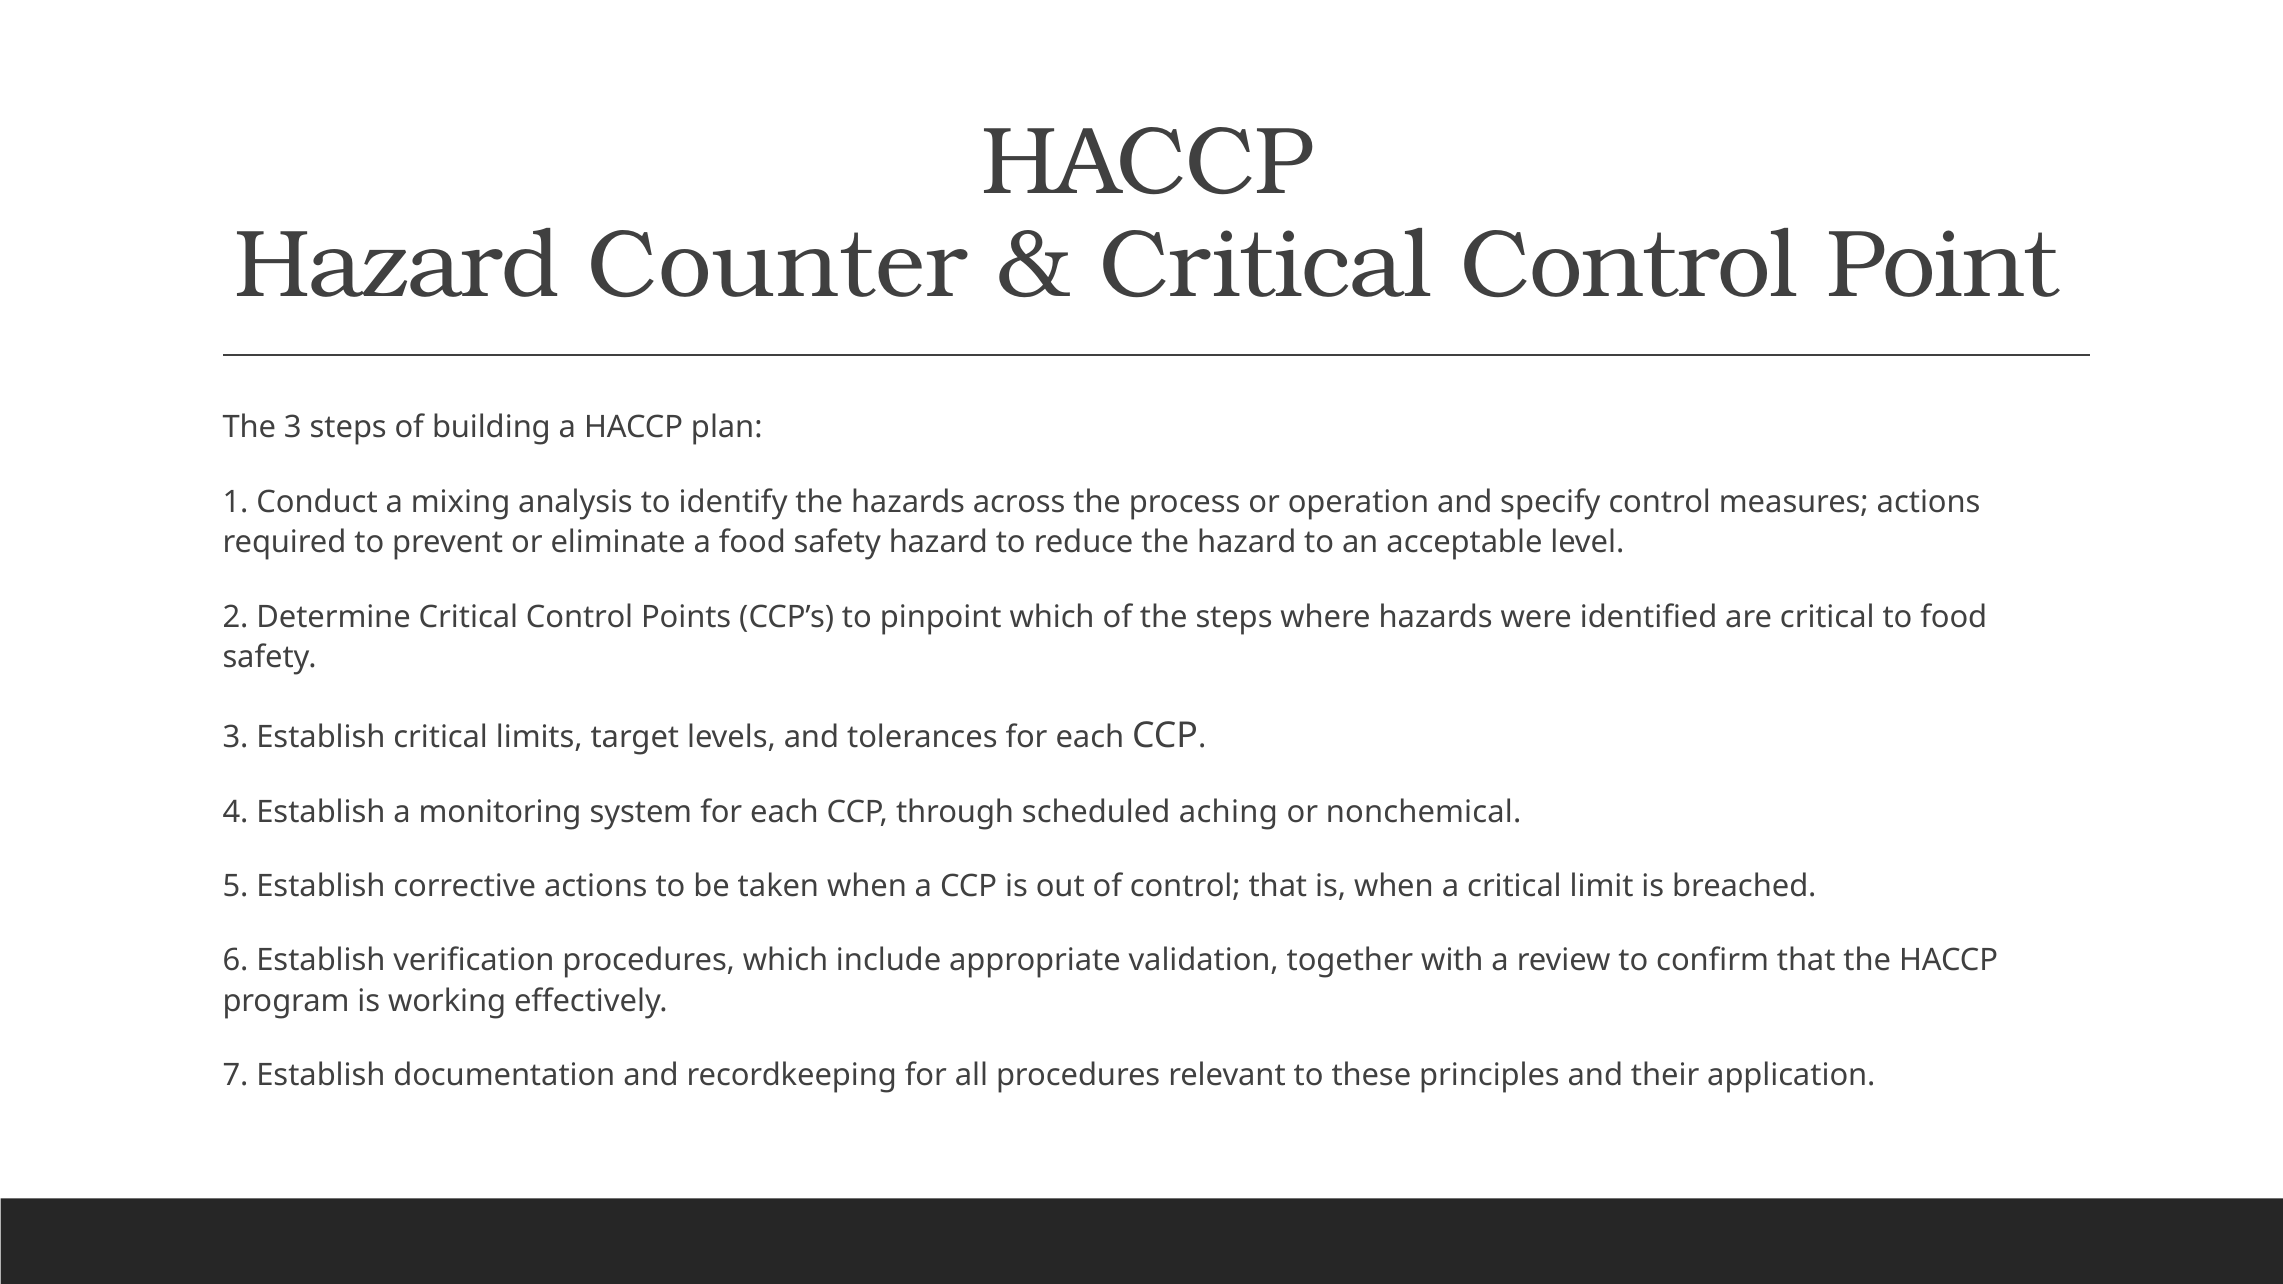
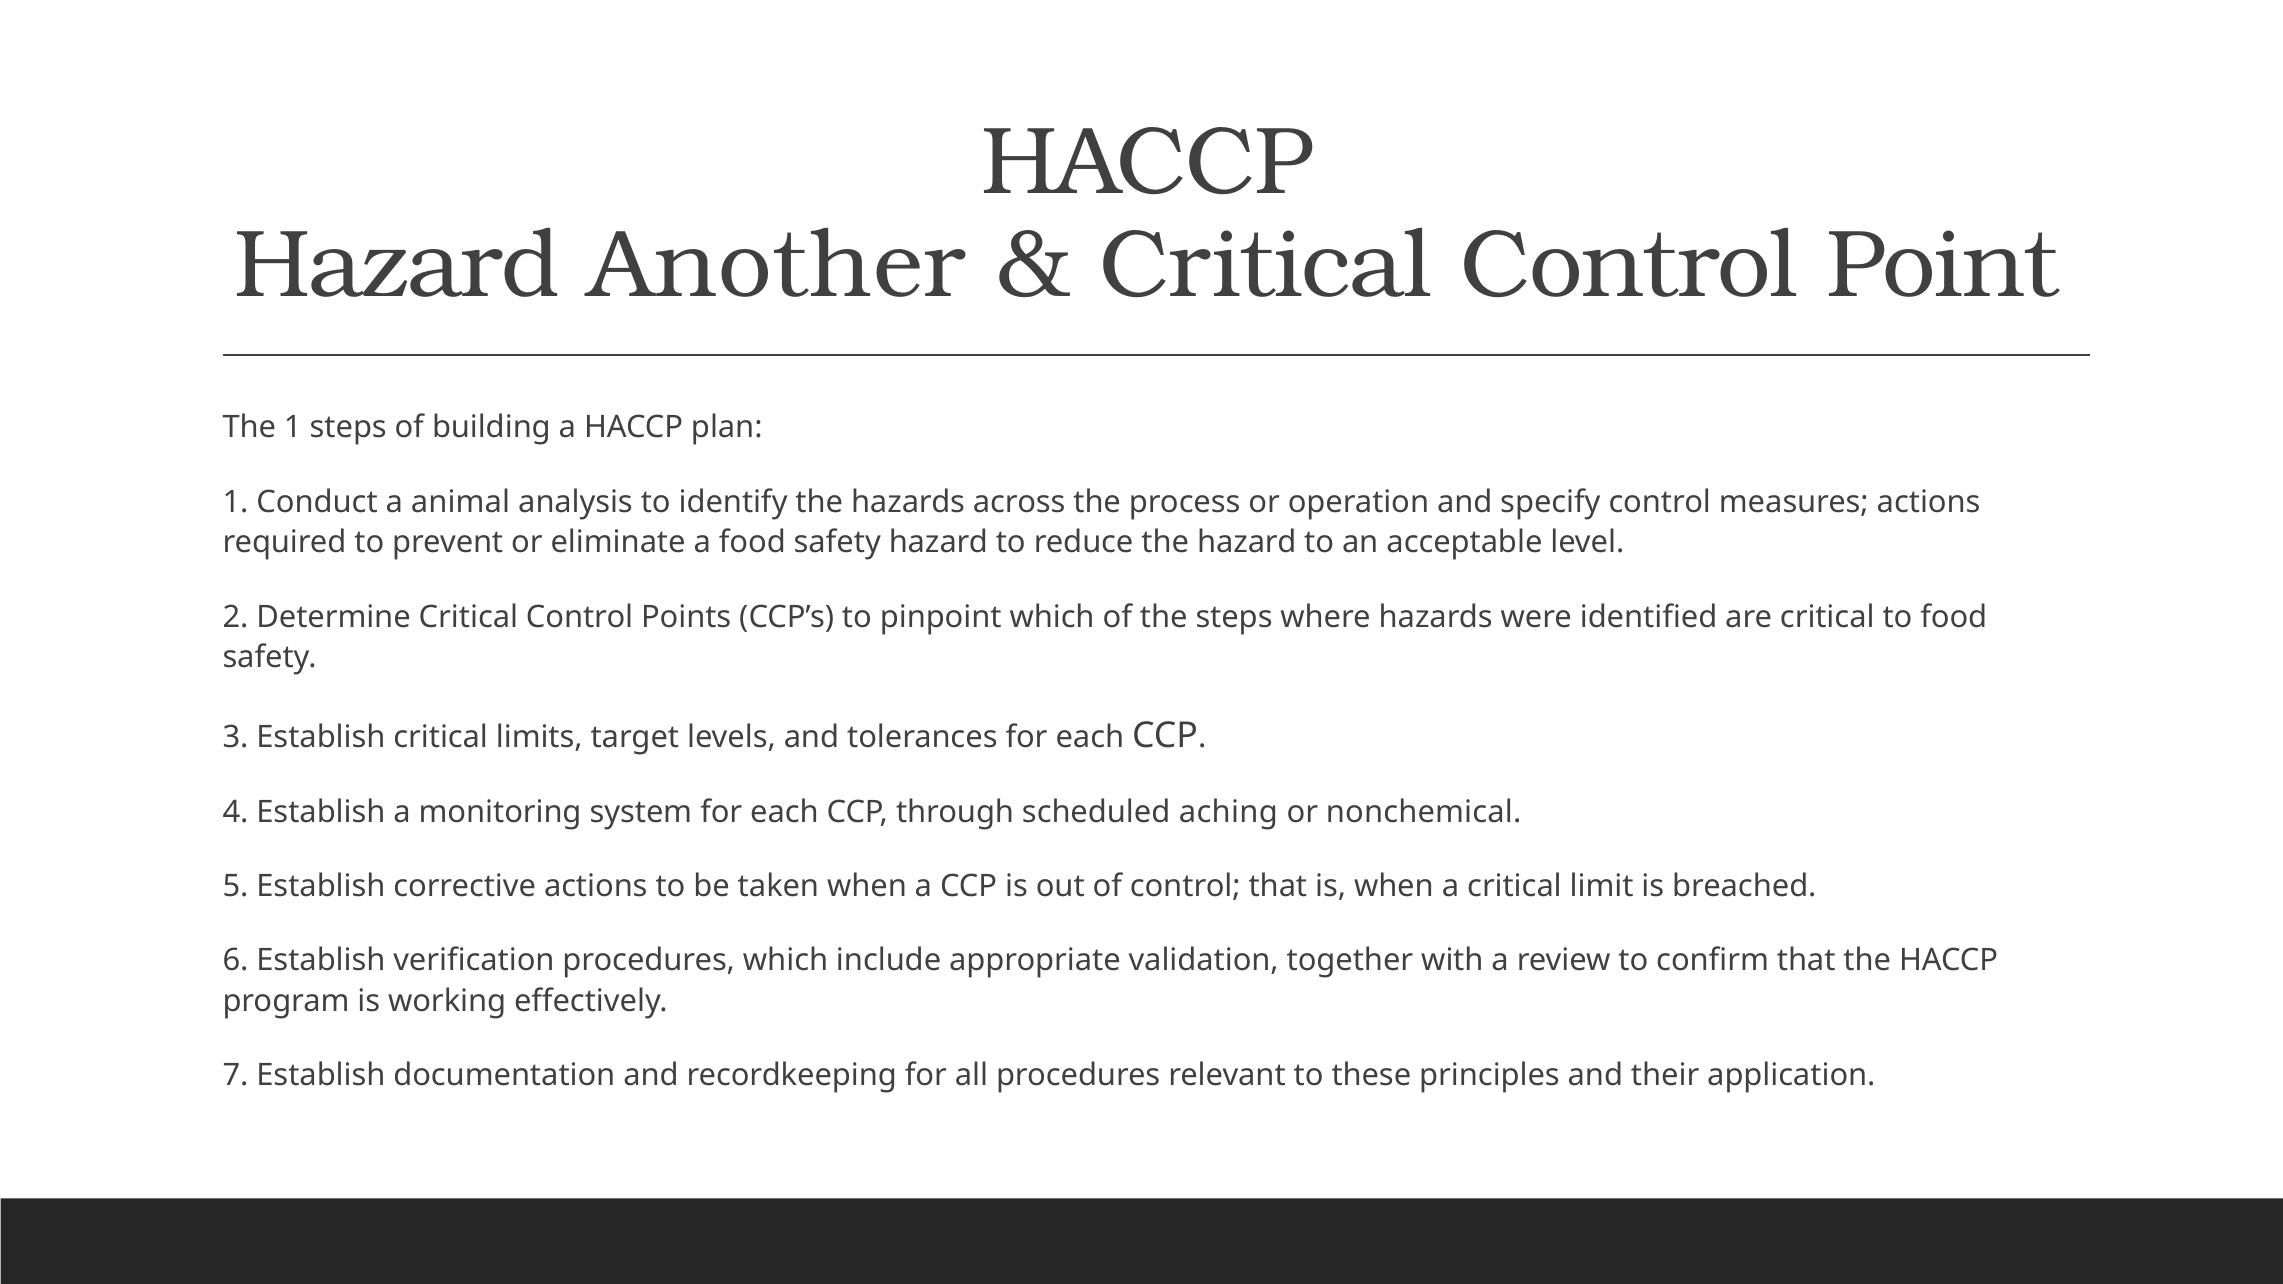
Counter: Counter -> Another
The 3: 3 -> 1
mixing: mixing -> animal
